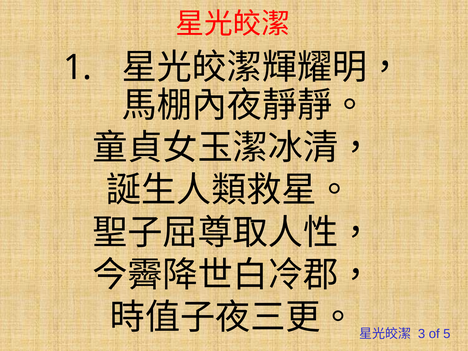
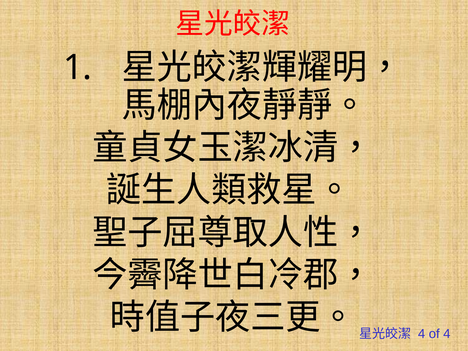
3 at (422, 334): 3 -> 4
of 5: 5 -> 4
